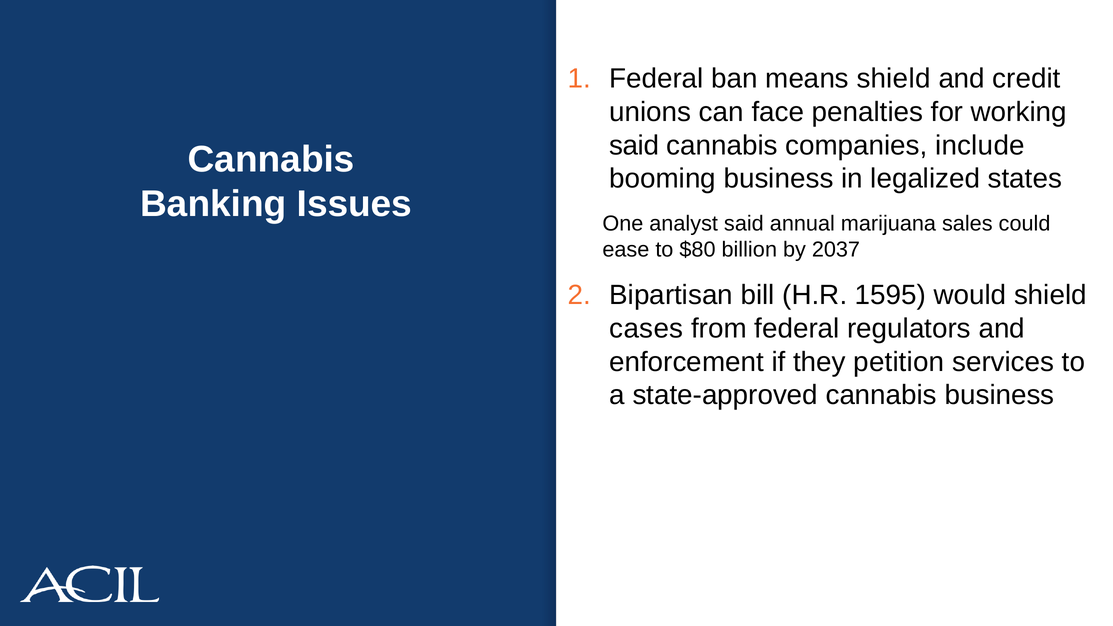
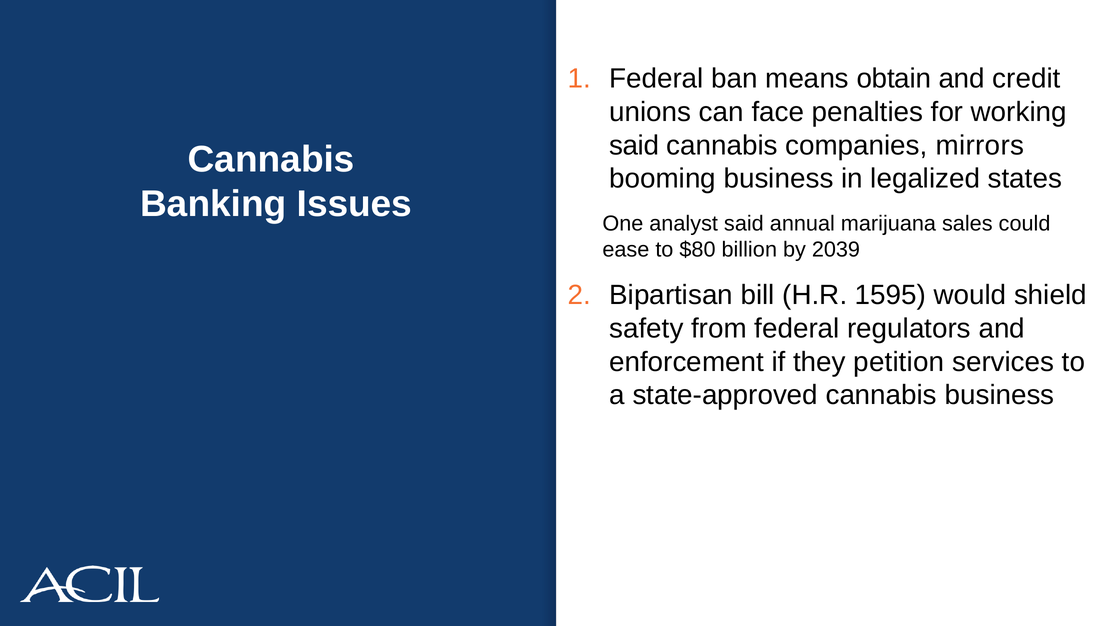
means shield: shield -> obtain
include: include -> mirrors
2037: 2037 -> 2039
cases: cases -> safety
